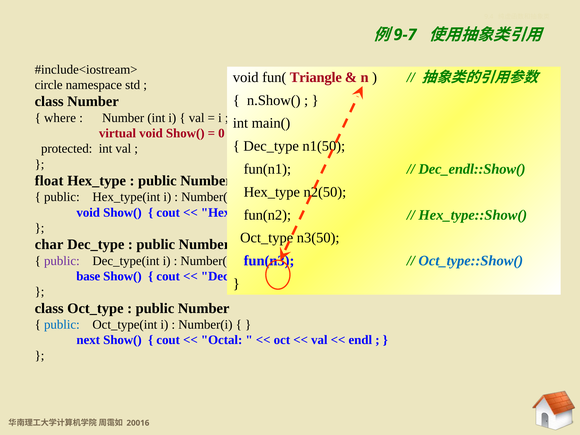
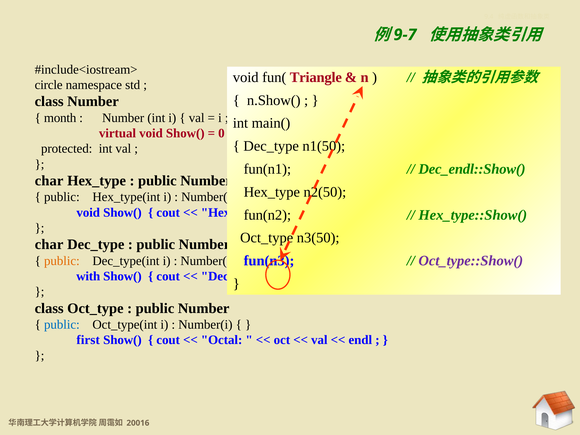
where: where -> month
float at (49, 181): float -> char
Oct_type::Show( colour: blue -> purple
public at (62, 261) colour: purple -> orange
base: base -> with
next: next -> first
